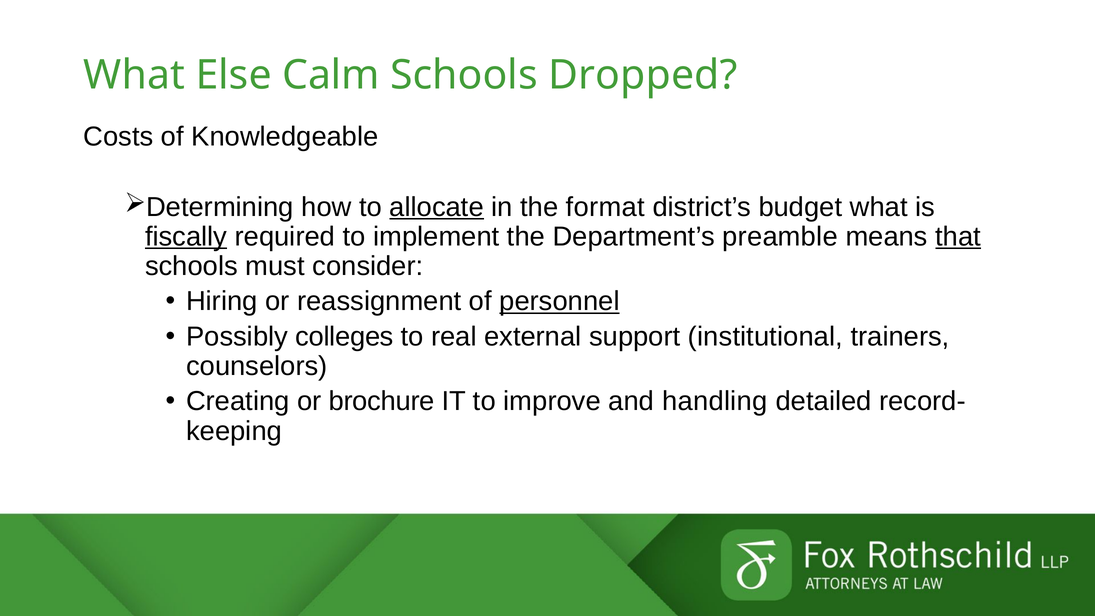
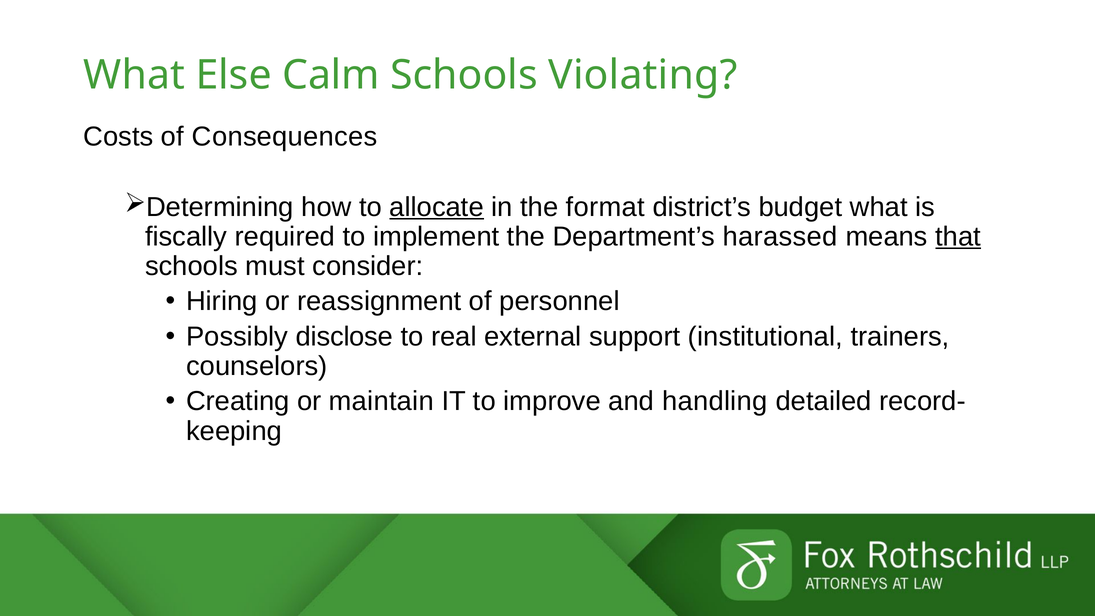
Dropped: Dropped -> Violating
Knowledgeable: Knowledgeable -> Consequences
fiscally underline: present -> none
preamble: preamble -> harassed
personnel underline: present -> none
colleges: colleges -> disclose
brochure: brochure -> maintain
